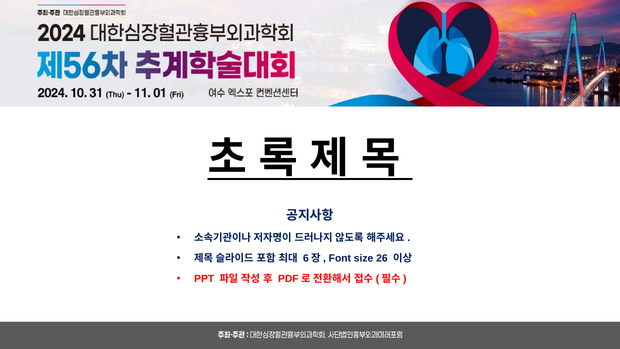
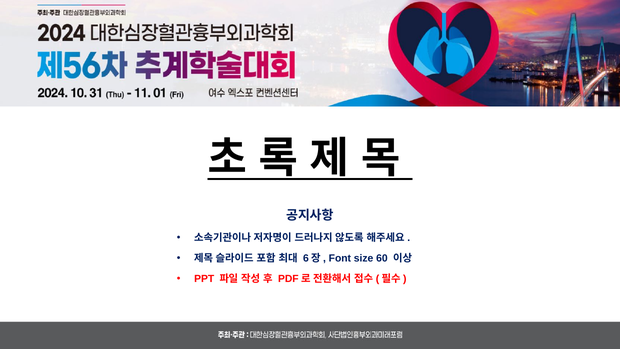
26: 26 -> 60
